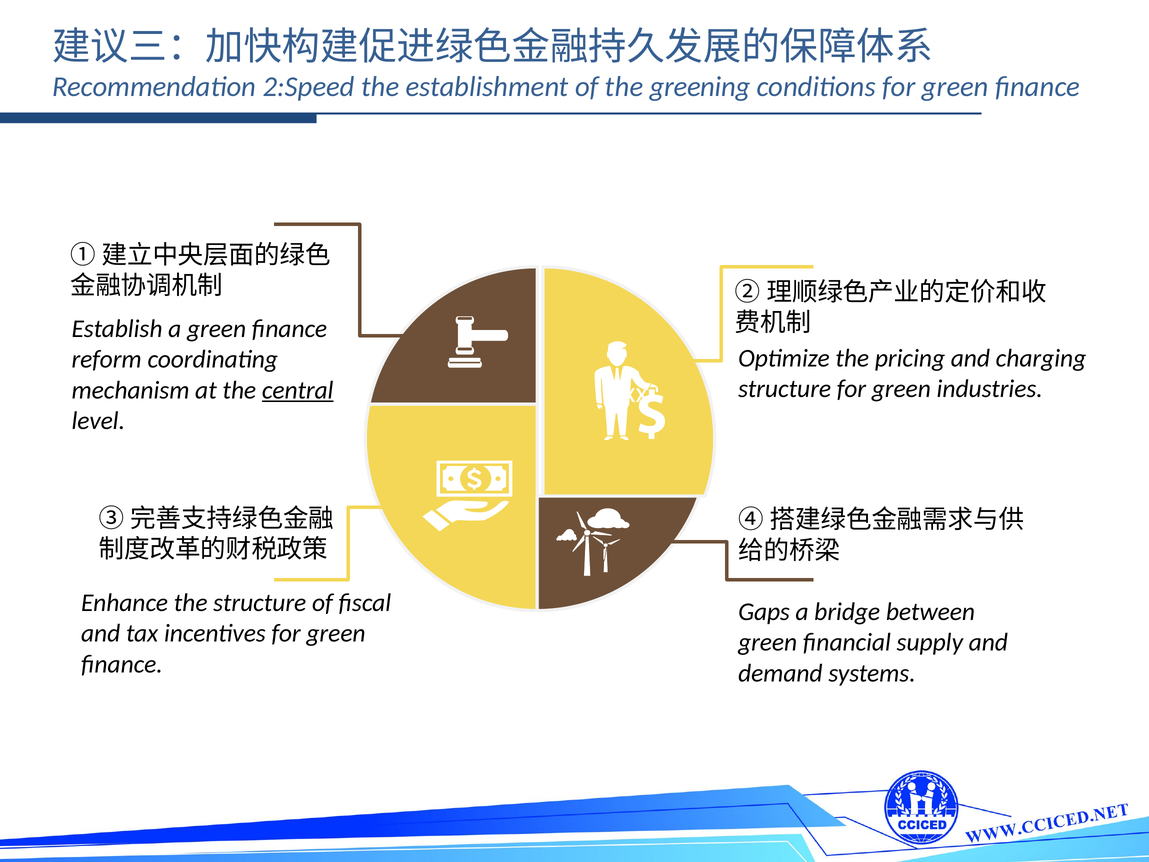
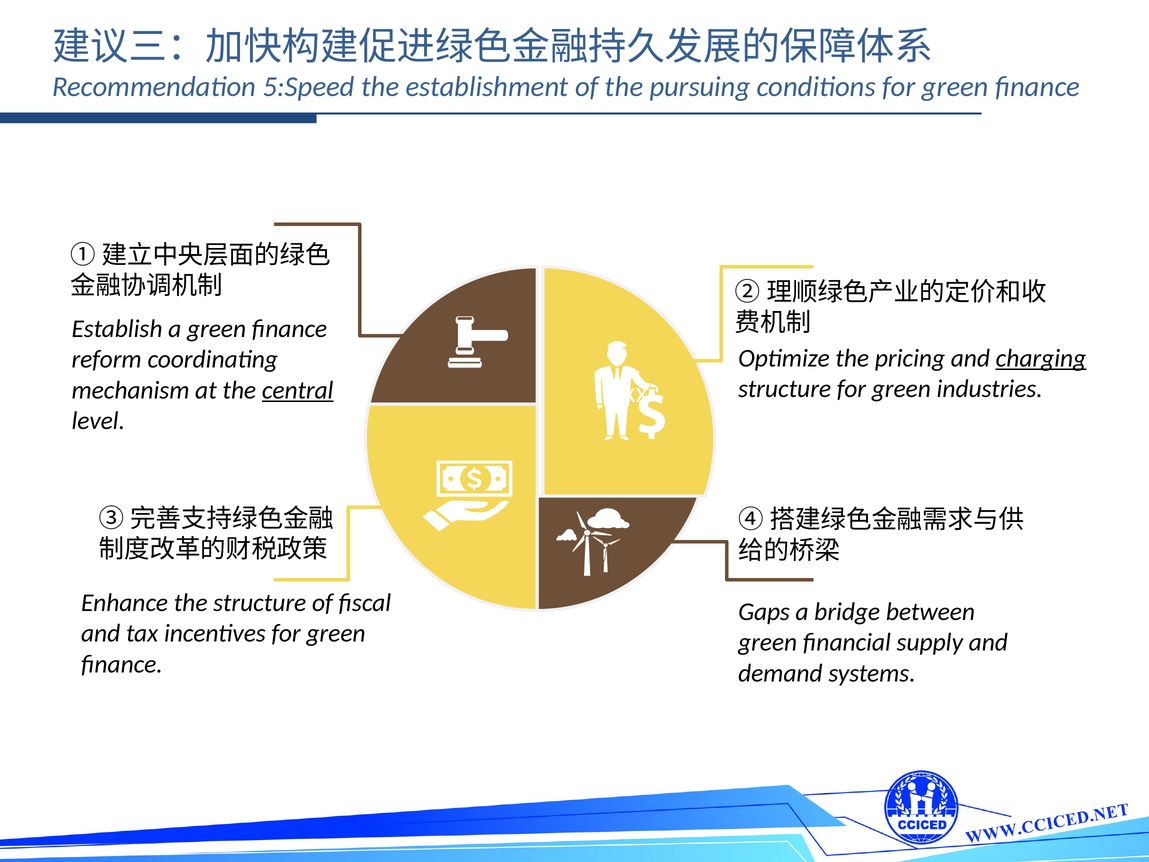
2:Speed: 2:Speed -> 5:Speed
greening: greening -> pursuing
charging underline: none -> present
